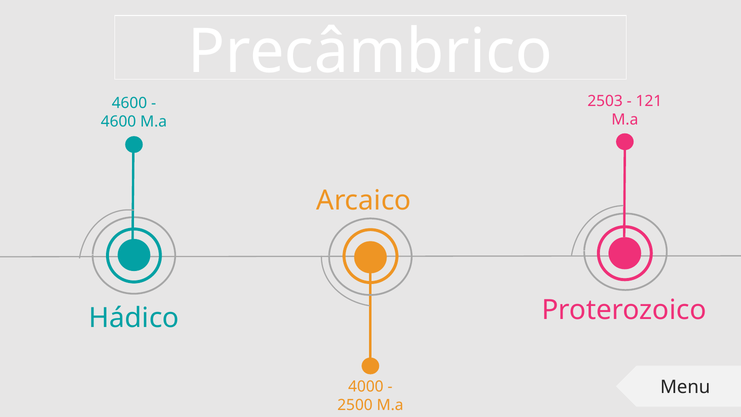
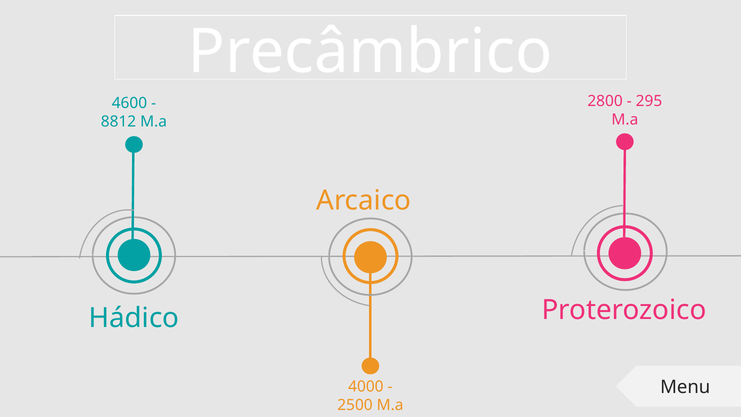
2503: 2503 -> 2800
121: 121 -> 295
4600 at (119, 122): 4600 -> 8812
